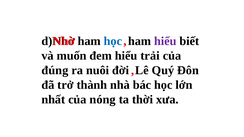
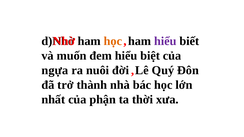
học at (113, 41) colour: blue -> orange
trải: trải -> biệt
đúng: đúng -> ngựa
nóng: nóng -> phận
